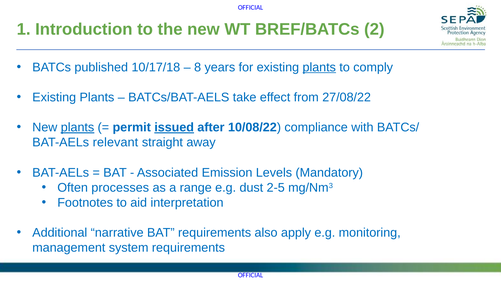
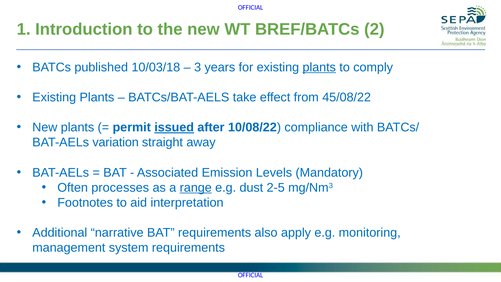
10/17/18: 10/17/18 -> 10/03/18
8: 8 -> 3
27/08/22: 27/08/22 -> 45/08/22
plants at (78, 127) underline: present -> none
relevant: relevant -> variation
range underline: none -> present
